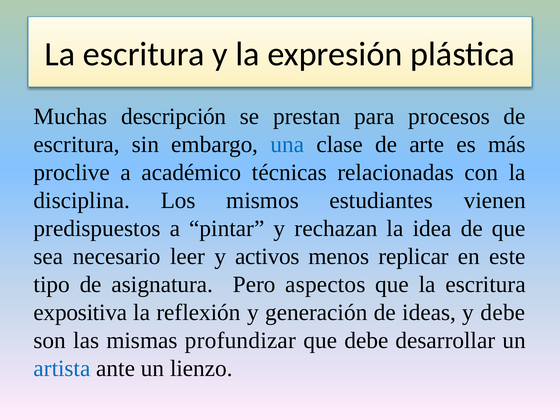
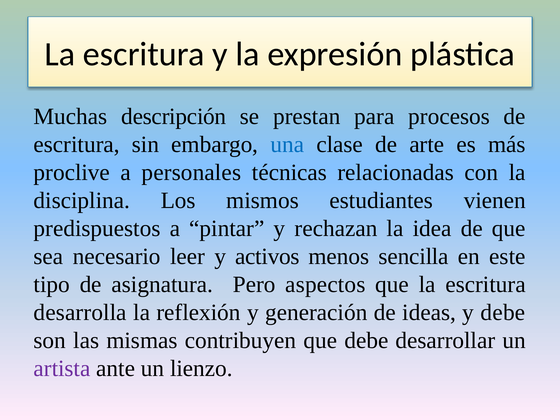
académico: académico -> personales
replicar: replicar -> sencilla
expositiva: expositiva -> desarrolla
profundizar: profundizar -> contribuyen
artista colour: blue -> purple
